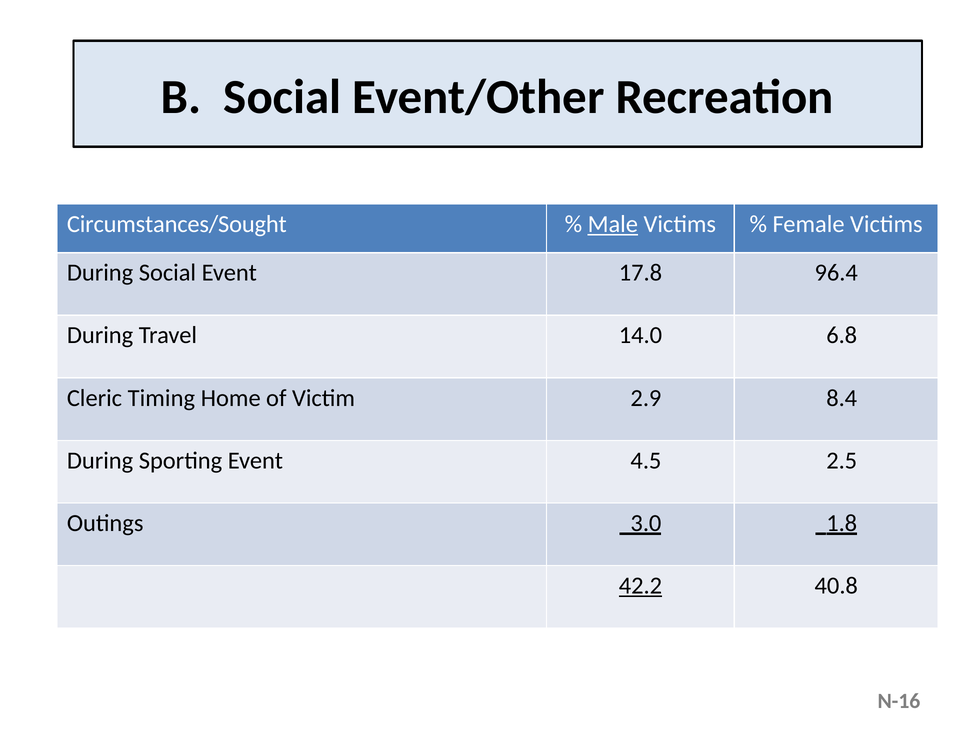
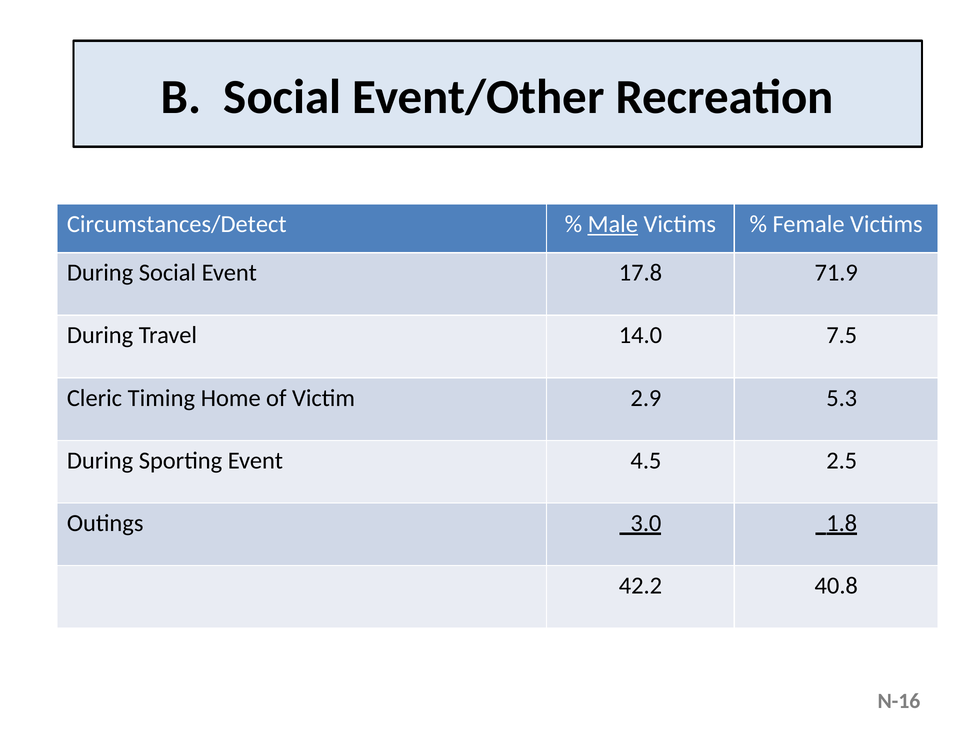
Circumstances/Sought: Circumstances/Sought -> Circumstances/Detect
96.4: 96.4 -> 71.9
6.8: 6.8 -> 7.5
8.4: 8.4 -> 5.3
42.2 underline: present -> none
